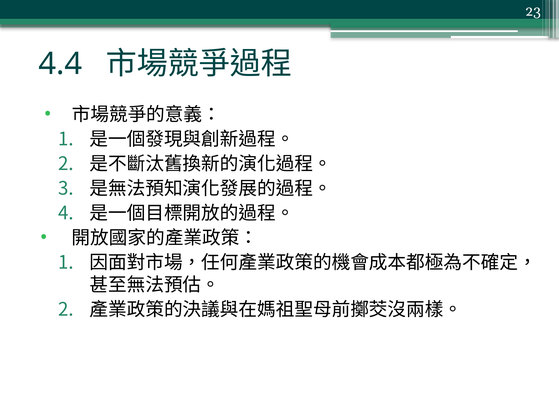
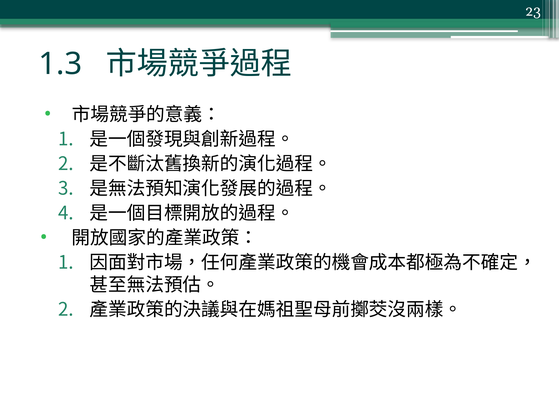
4.4: 4.4 -> 1.3
